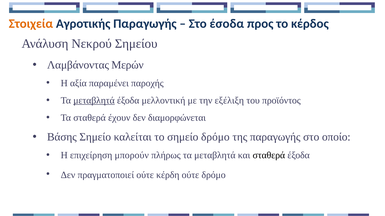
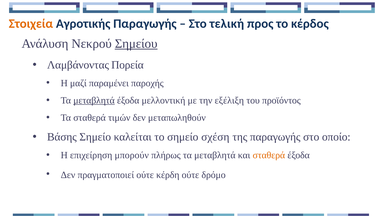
έσοδα: έσοδα -> τελική
Σημείου underline: none -> present
Μερών: Μερών -> Πορεία
αξία: αξία -> μαζί
έχουν: έχουν -> τιμών
διαμορφώνεται: διαμορφώνεται -> μεταπωληθούν
σημείο δρόμο: δρόμο -> σχέση
σταθερά at (269, 156) colour: black -> orange
